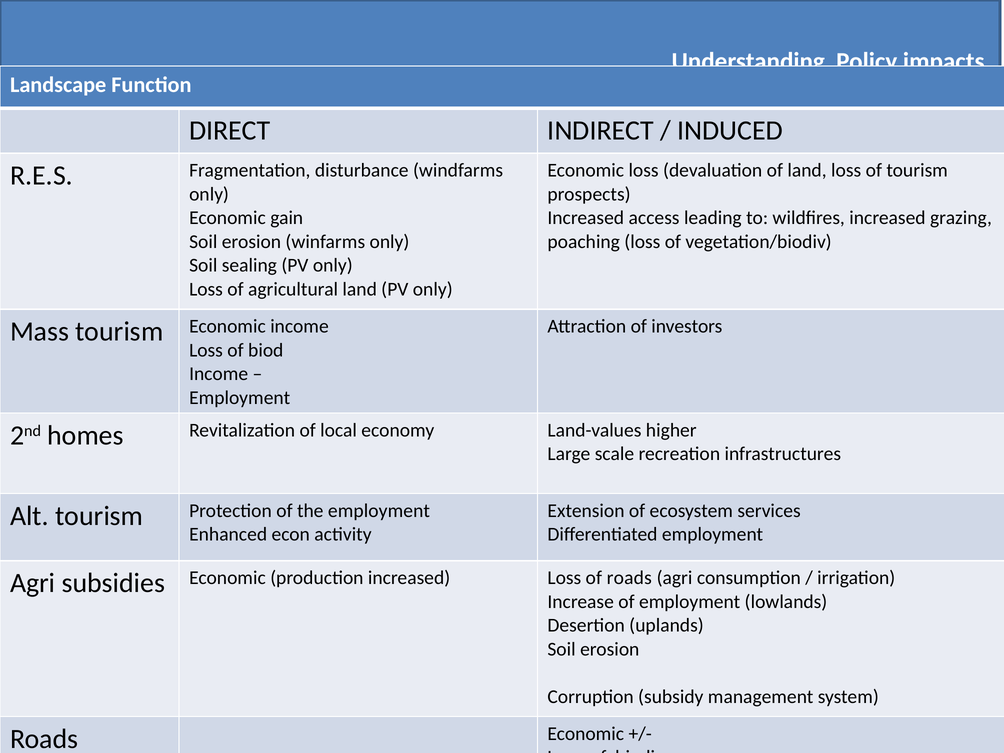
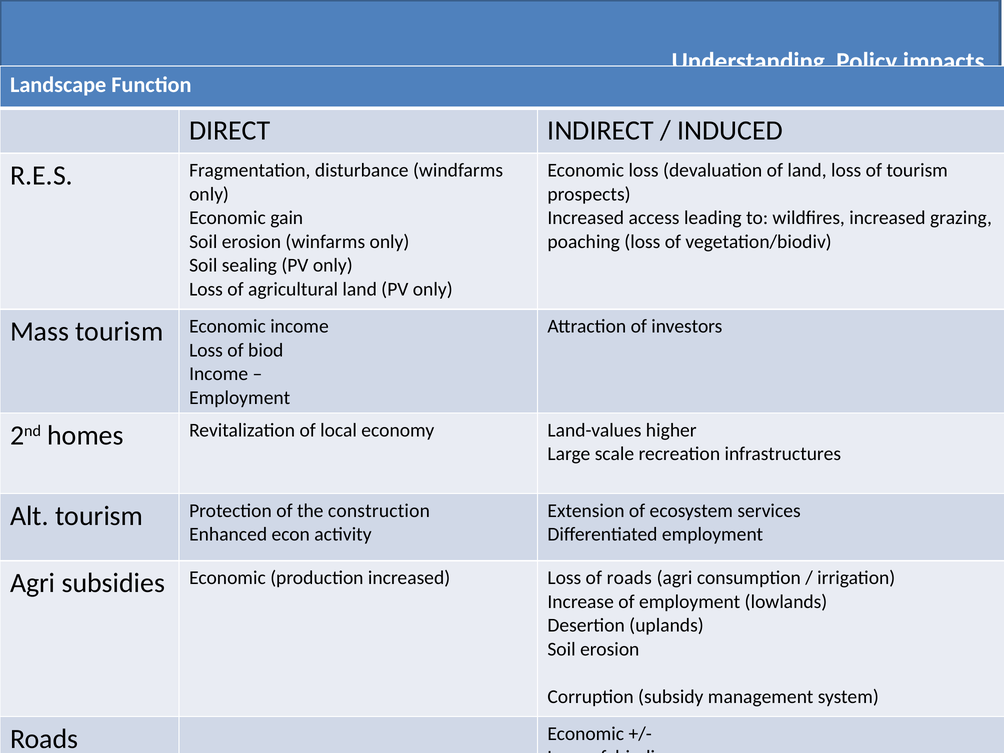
the employment: employment -> construction
